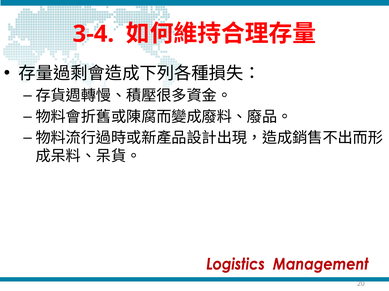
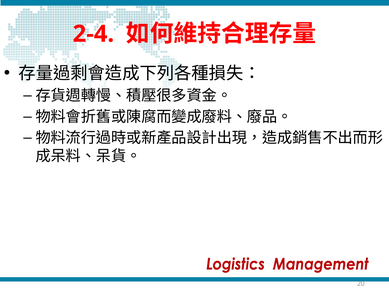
3-4: 3-4 -> 2-4
